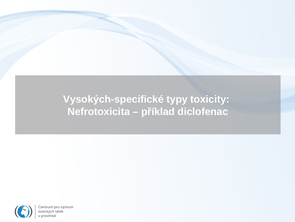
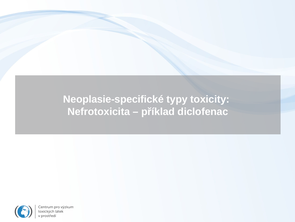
Vysokých-specifické: Vysokých-specifické -> Neoplasie-specifické
